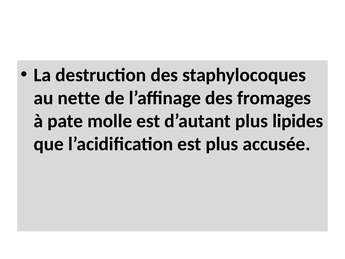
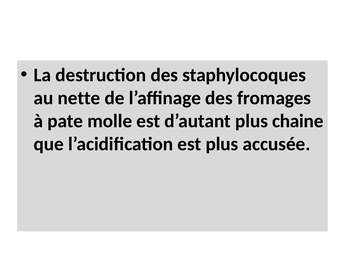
lipides: lipides -> chaine
